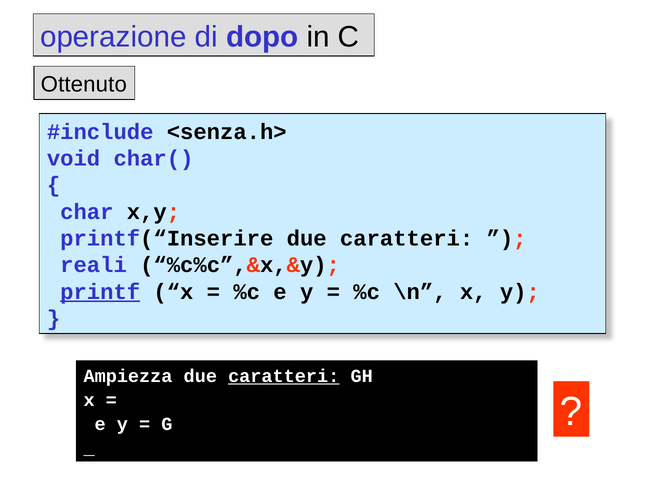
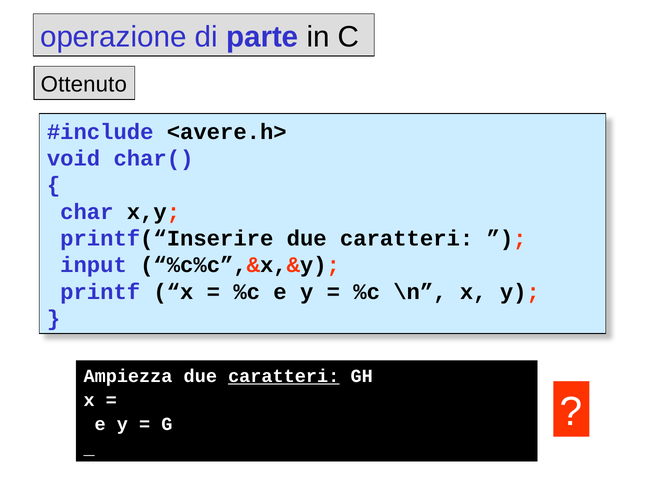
dopo: dopo -> parte
<senza.h>: <senza.h> -> <avere.h>
reali: reali -> input
printf underline: present -> none
